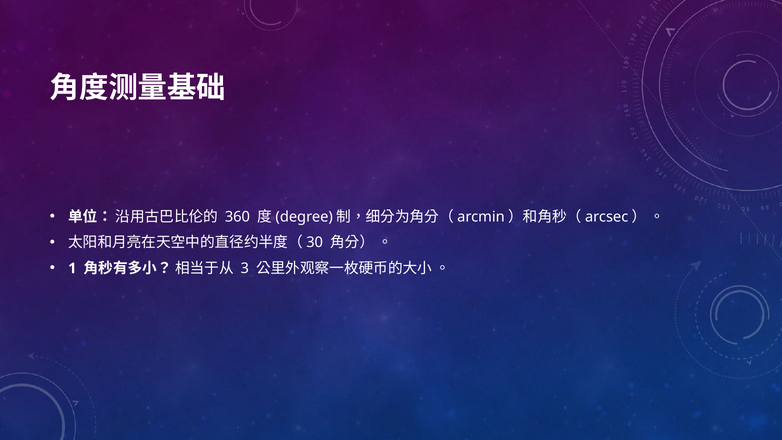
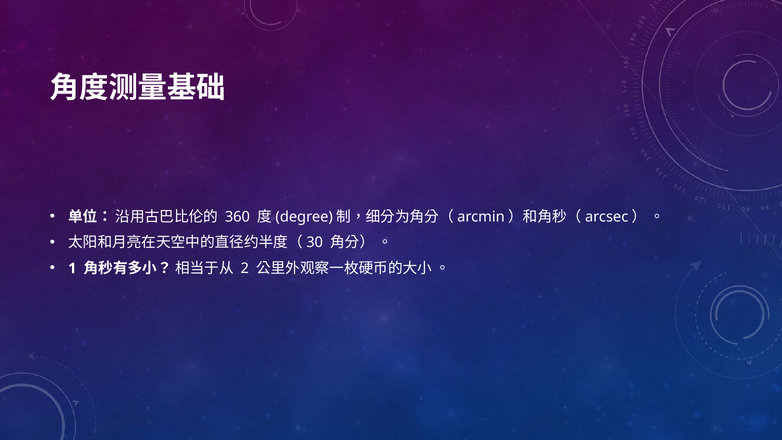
3: 3 -> 2
